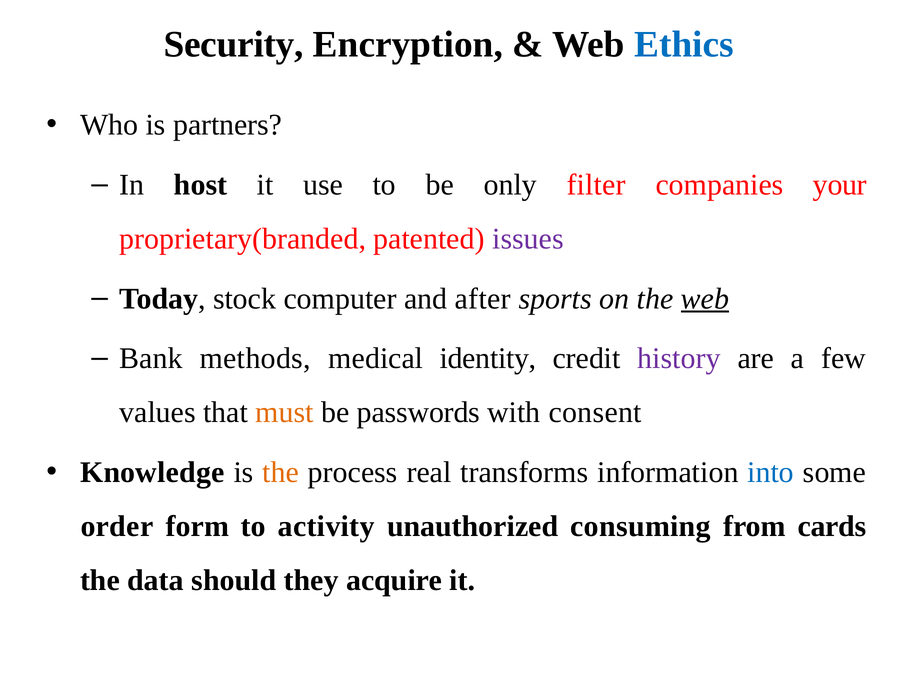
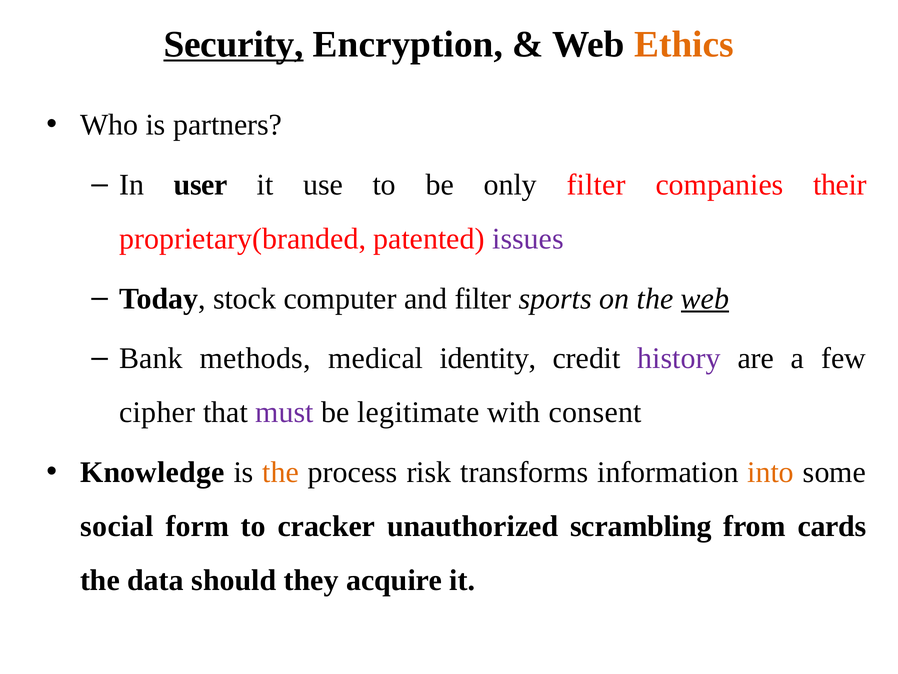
Security underline: none -> present
Ethics colour: blue -> orange
host: host -> user
your: your -> their
and after: after -> filter
values: values -> cipher
must colour: orange -> purple
passwords: passwords -> legitimate
real: real -> risk
into colour: blue -> orange
order: order -> social
activity: activity -> cracker
consuming: consuming -> scrambling
